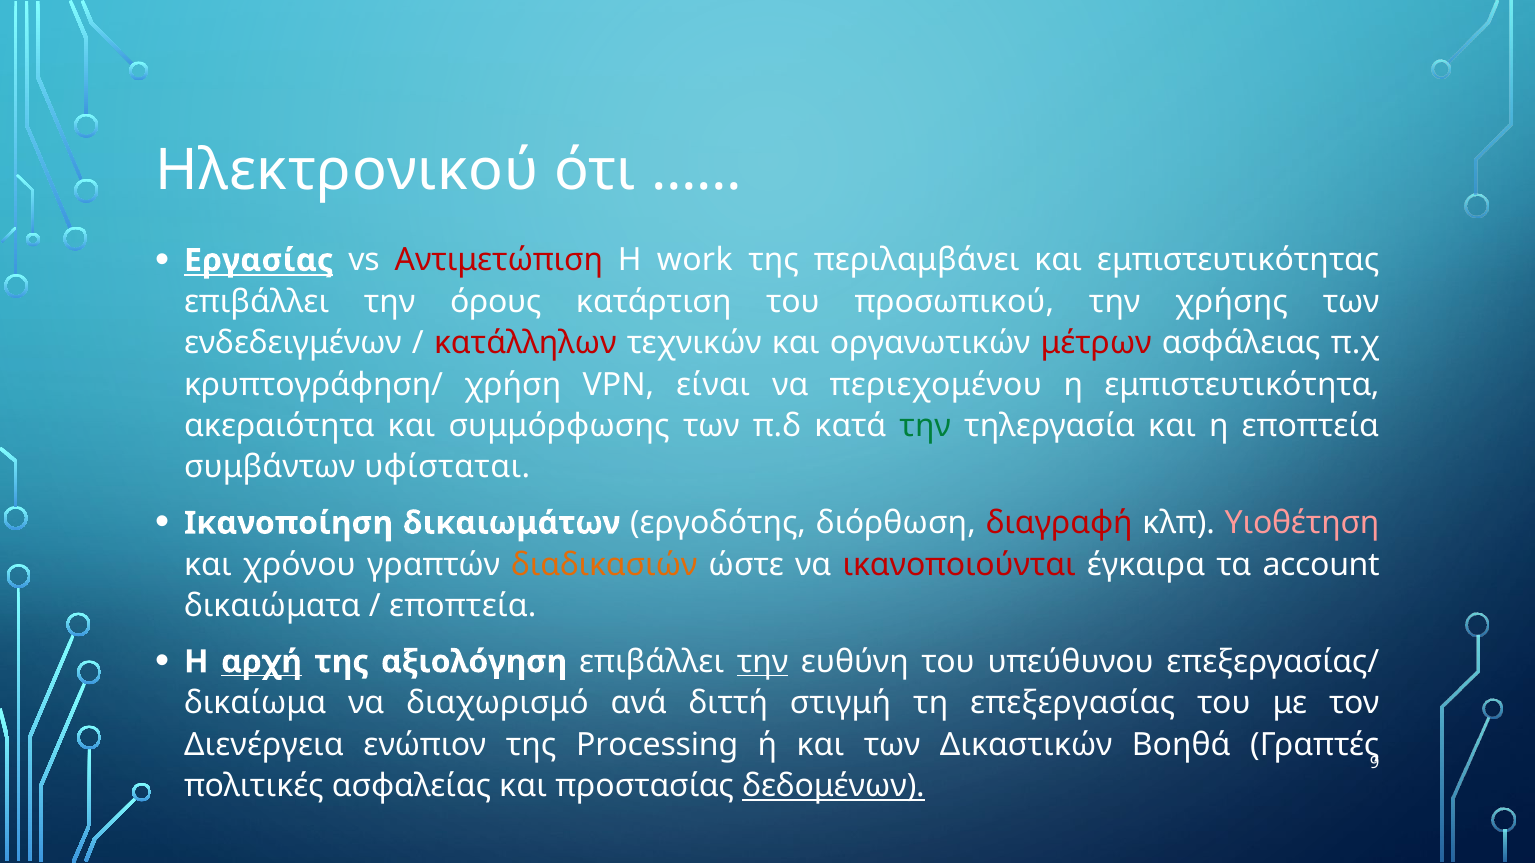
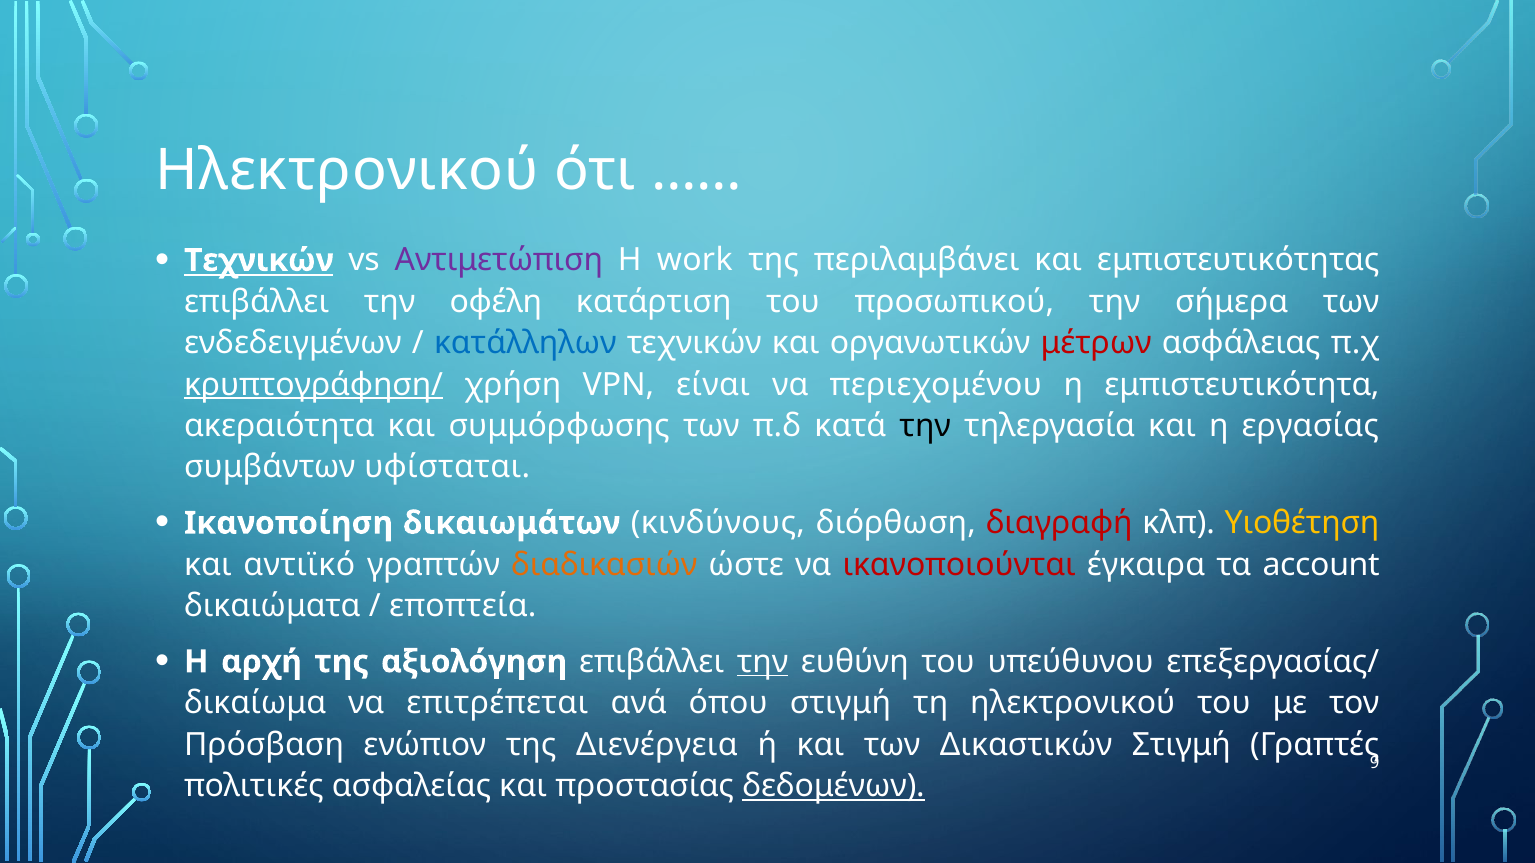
Εργασίας at (259, 260): Εργασίας -> Τεχνικών
Αντιμετώπιση colour: red -> purple
όρους: όρους -> οφέλη
χρήσης: χρήσης -> σήμερα
κατάλληλων colour: red -> blue
κρυπτογράφηση/ underline: none -> present
την at (925, 426) colour: green -> black
η εποπτεία: εποπτεία -> εργασίας
εργοδότης: εργοδότης -> κινδύνους
Υιοθέτηση colour: pink -> yellow
χρόνου: χρόνου -> αντιϊκό
αρχή underline: present -> none
διαχωρισμό: διαχωρισμό -> επιτρέπεται
διττή: διττή -> όπου
τη επεξεργασίας: επεξεργασίας -> ηλεκτρονικού
Διενέργεια: Διενέργεια -> Πρόσβαση
Processing: Processing -> Διενέργεια
Δικαστικών Βοηθά: Βοηθά -> Στιγμή
